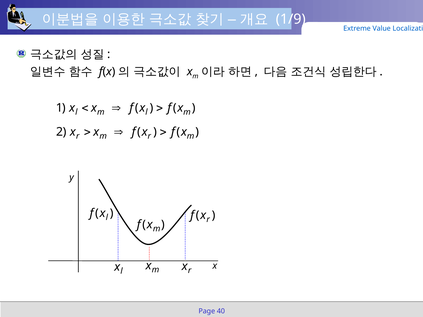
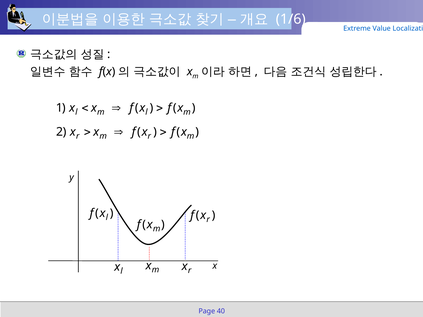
1/9: 1/9 -> 1/6
